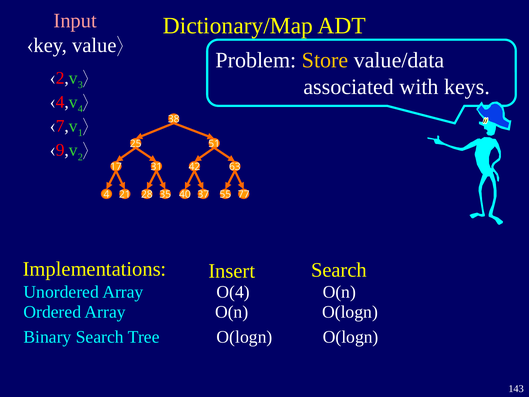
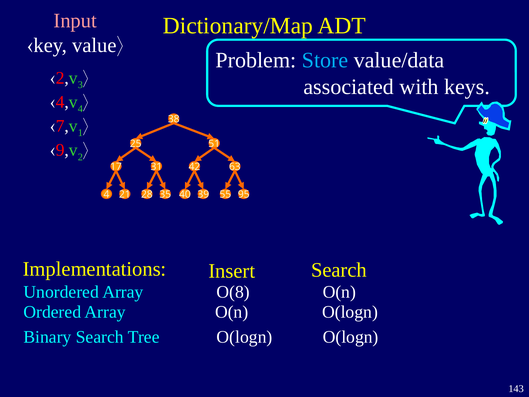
Store colour: yellow -> light blue
37: 37 -> 39
77: 77 -> 95
O(4: O(4 -> O(8
